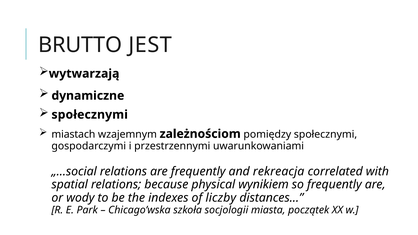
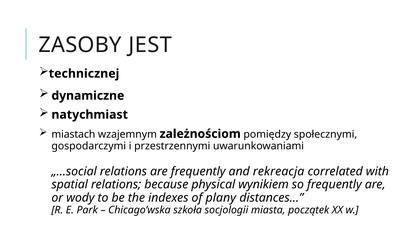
BRUTTO: BRUTTO -> ZASOBY
wytwarzają: wytwarzają -> technicznej
społecznymi at (90, 115): społecznymi -> natychmiast
liczby: liczby -> plany
